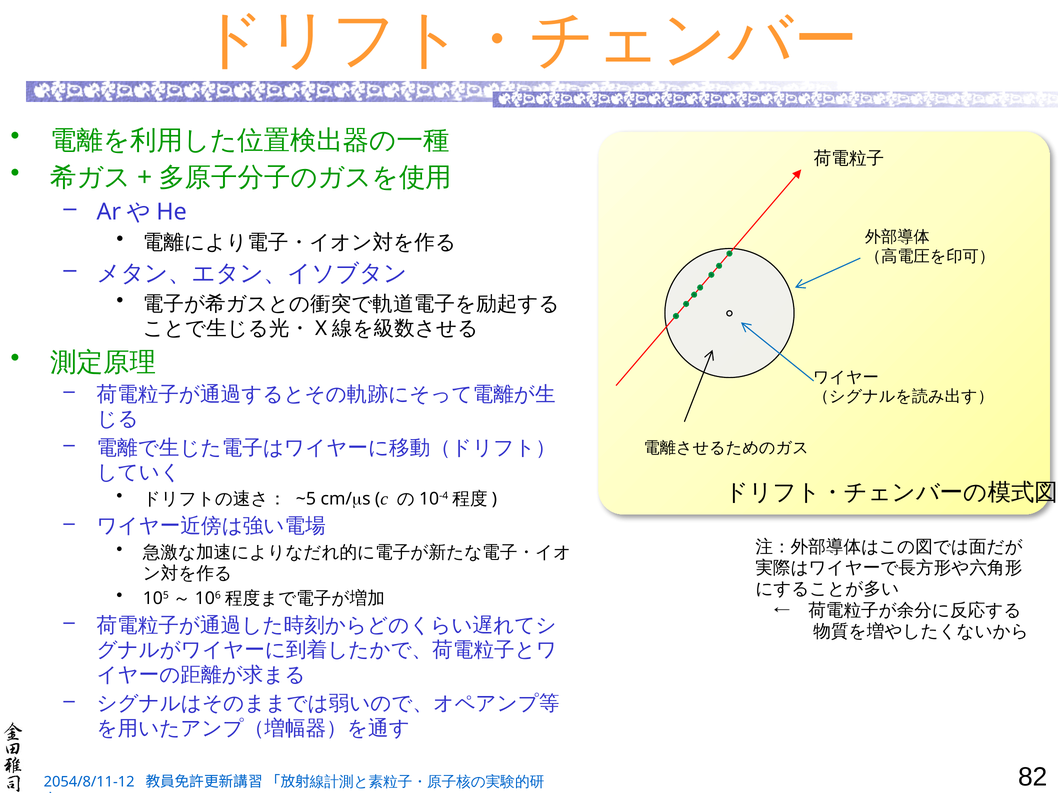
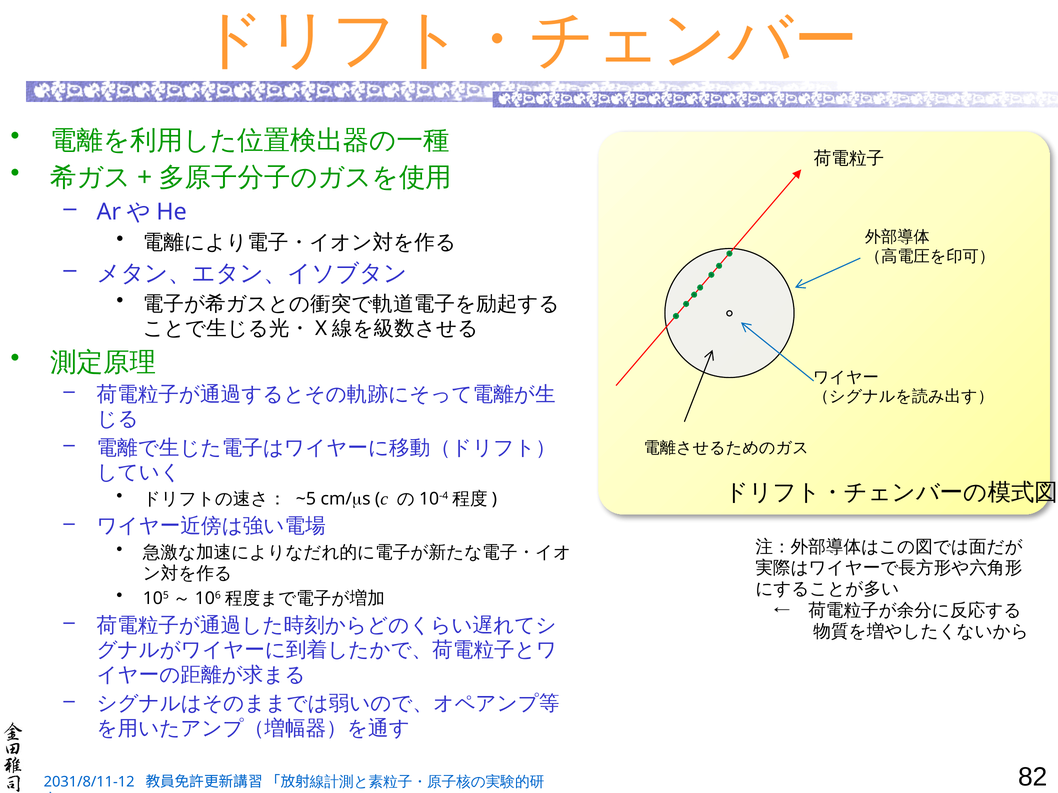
2054/8/11-12: 2054/8/11-12 -> 2031/8/11-12
